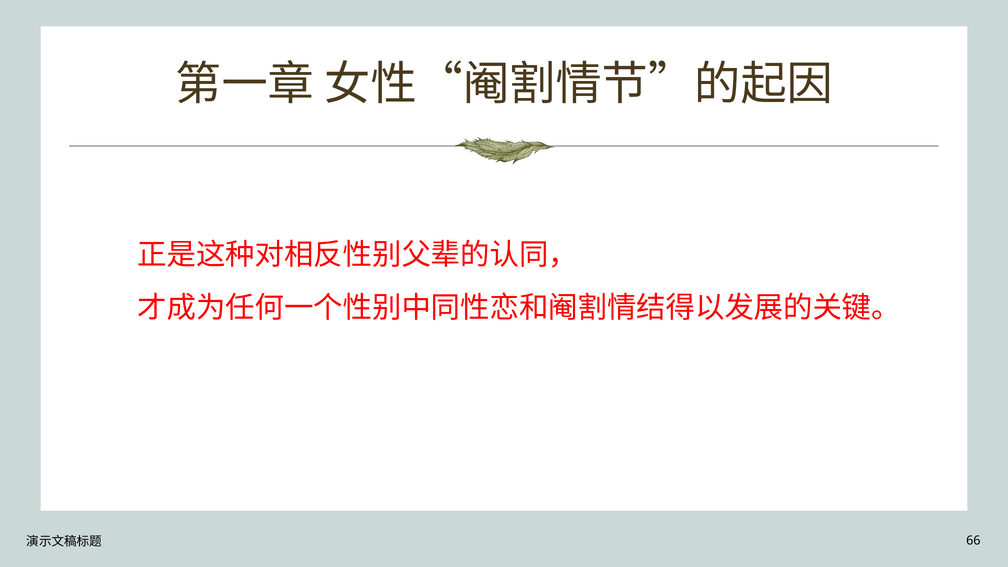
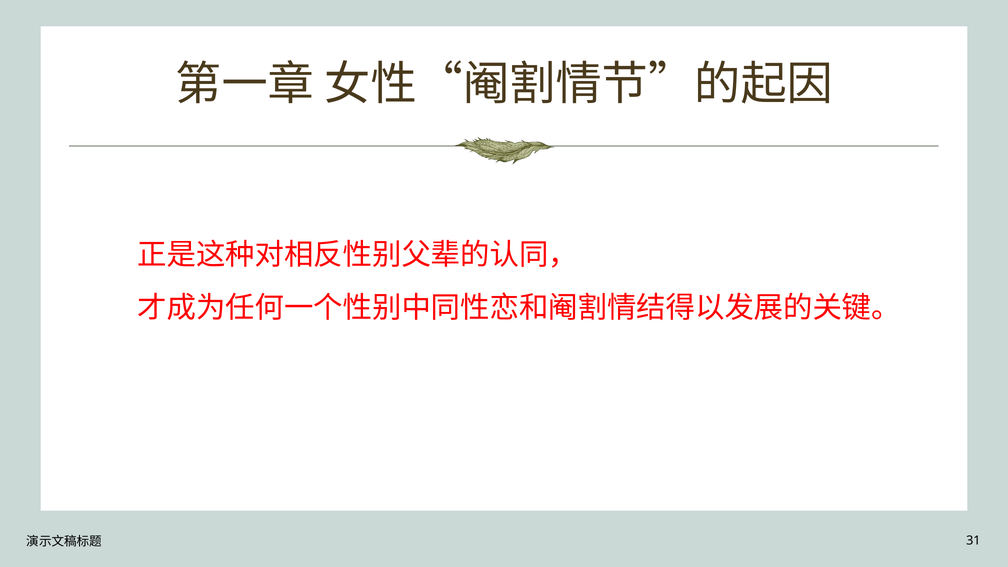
66: 66 -> 31
